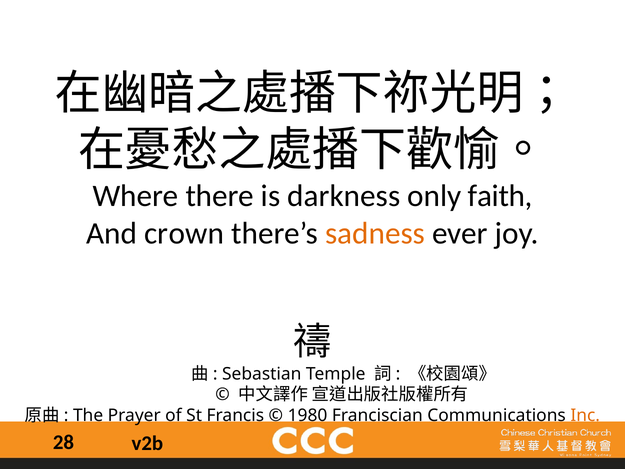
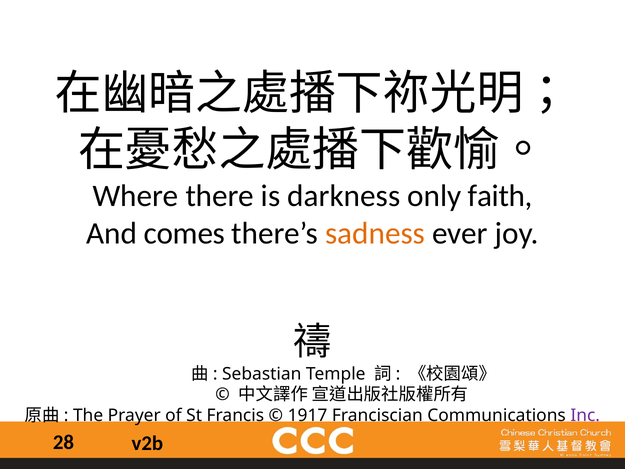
crown: crown -> comes
1980: 1980 -> 1917
Inc colour: orange -> purple
